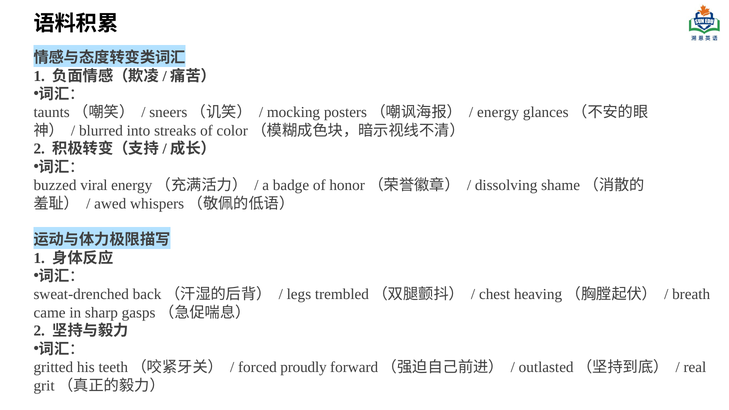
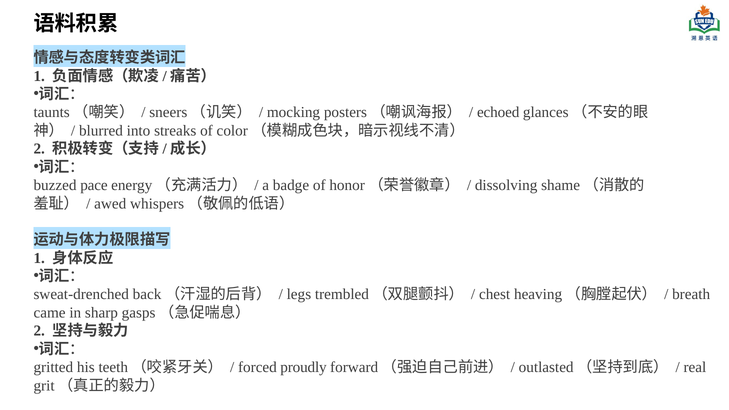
energy: energy -> echoed
viral: viral -> pace
